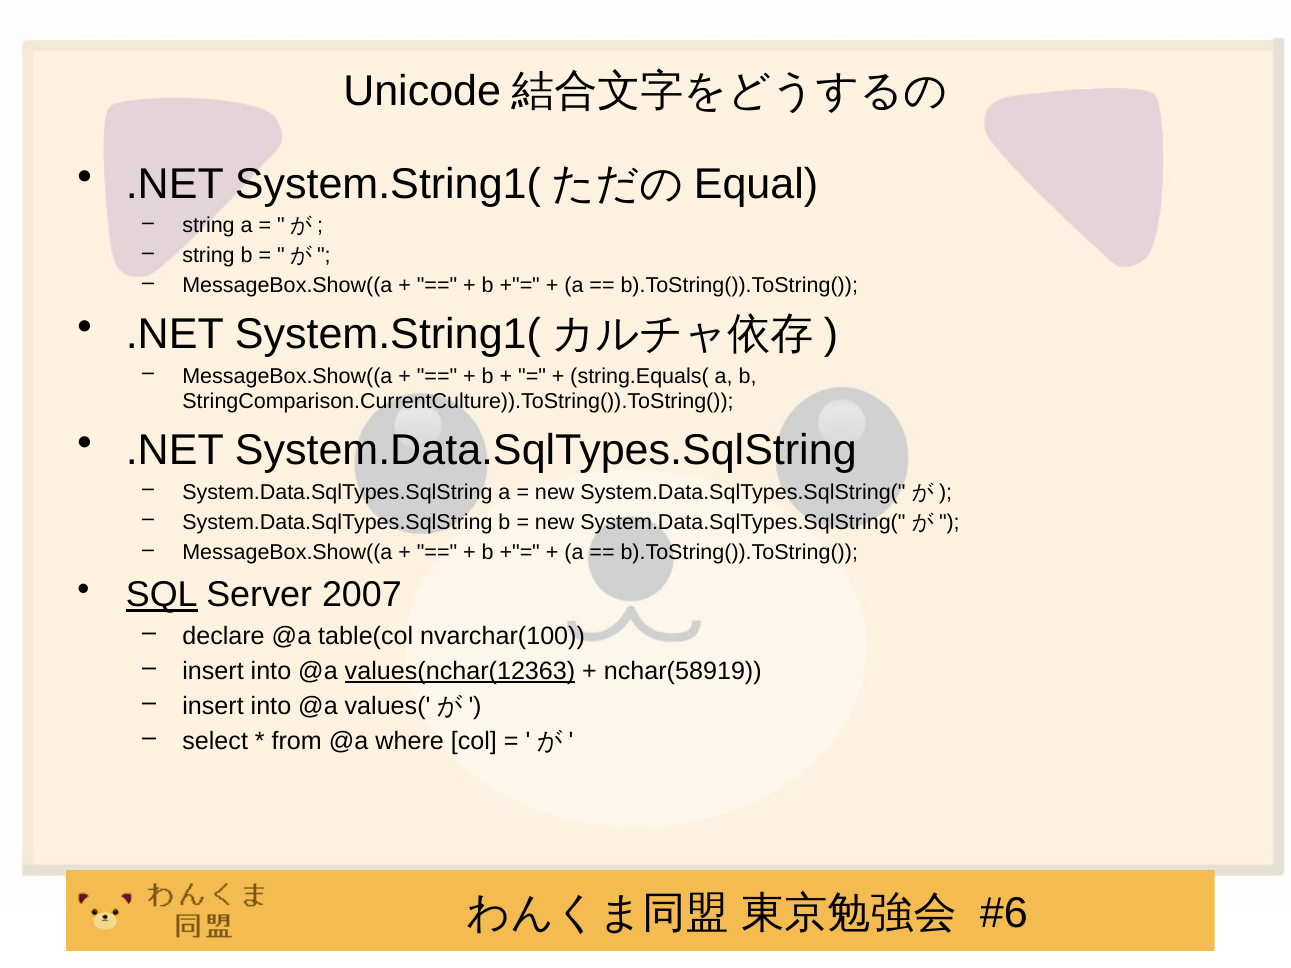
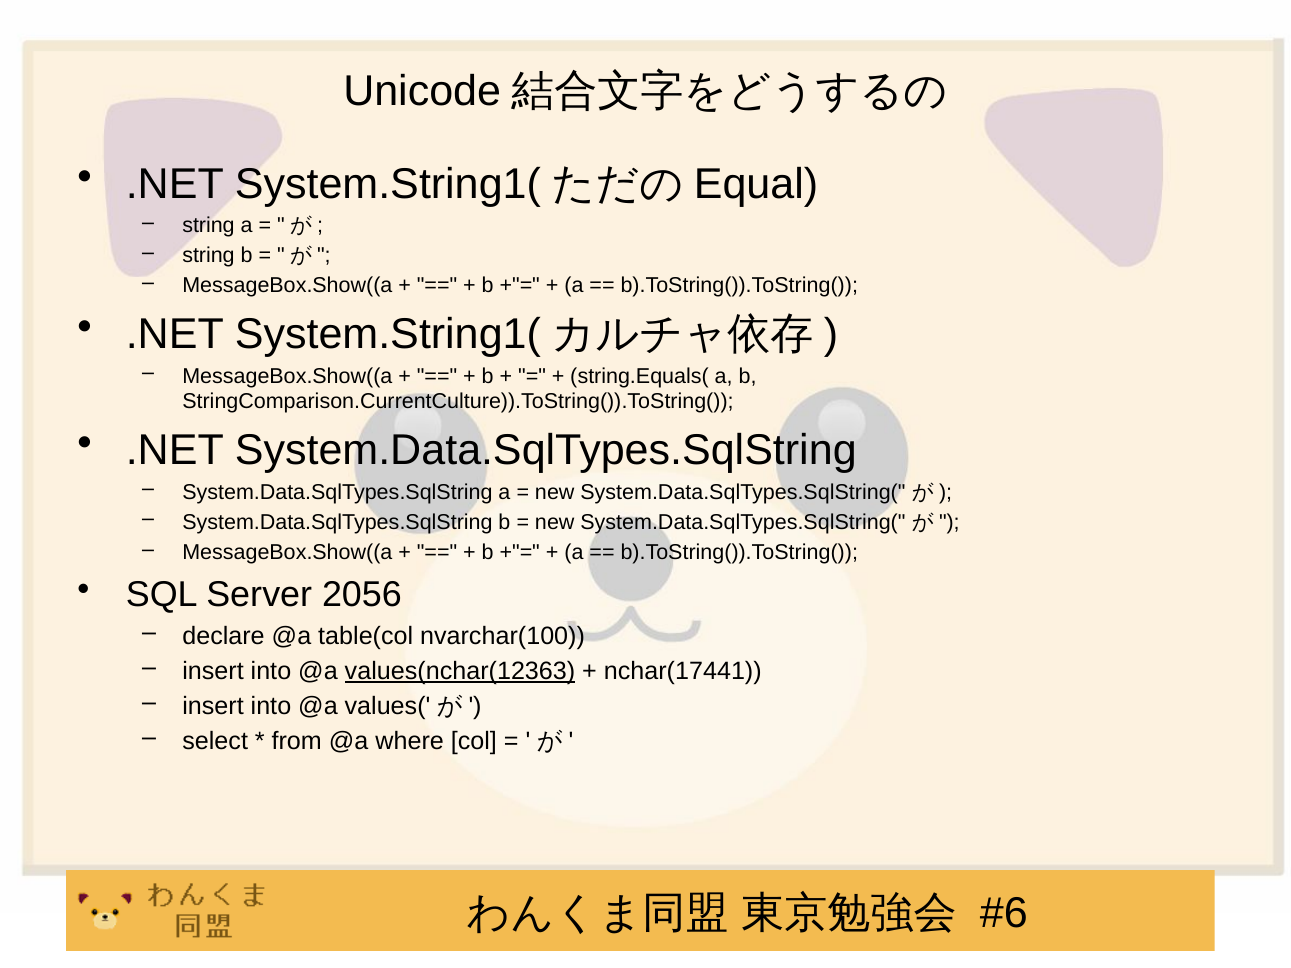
SQL underline: present -> none
2007: 2007 -> 2056
nchar(58919: nchar(58919 -> nchar(17441
